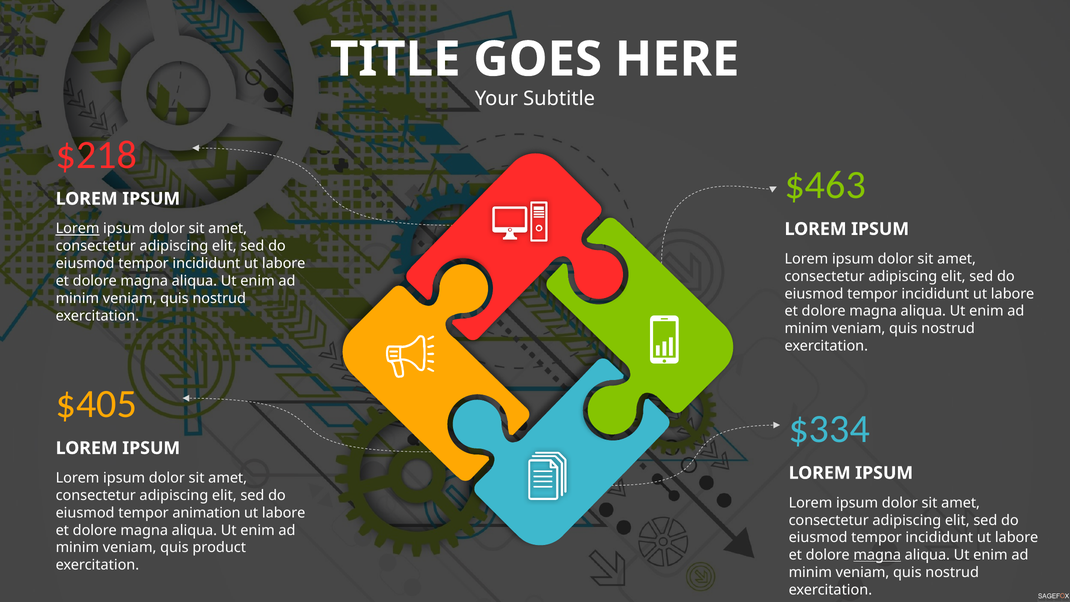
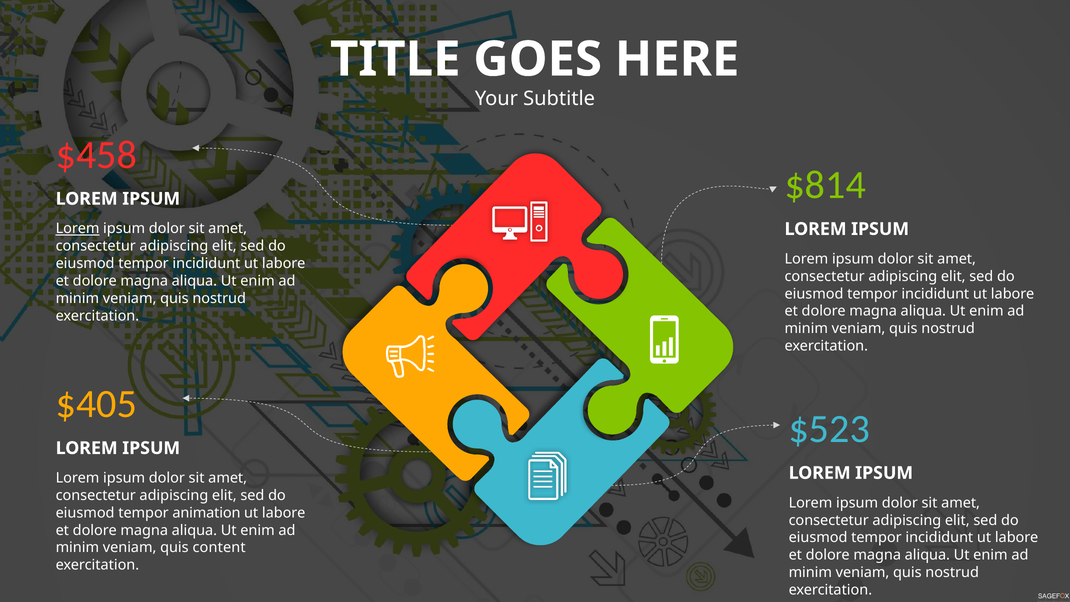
$218: $218 -> $458
$463: $463 -> $814
$334: $334 -> $523
product: product -> content
magna at (877, 555) underline: present -> none
